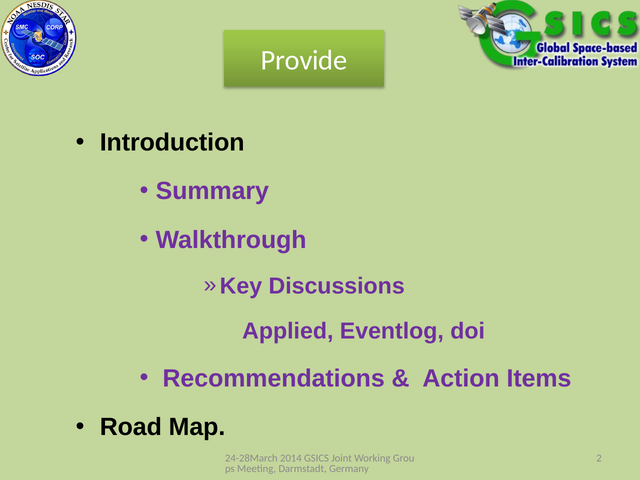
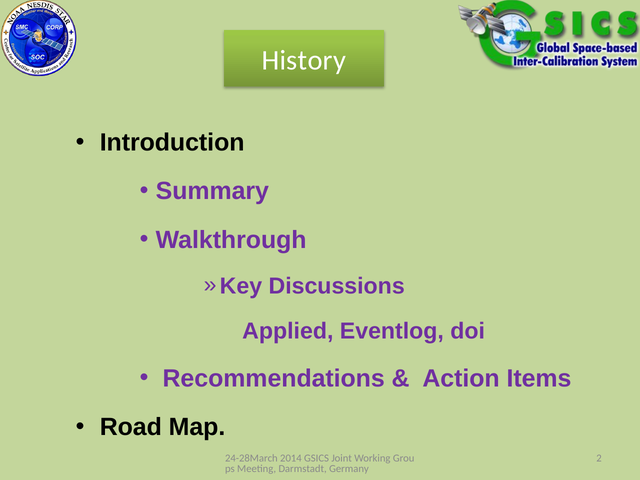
Provide: Provide -> History
